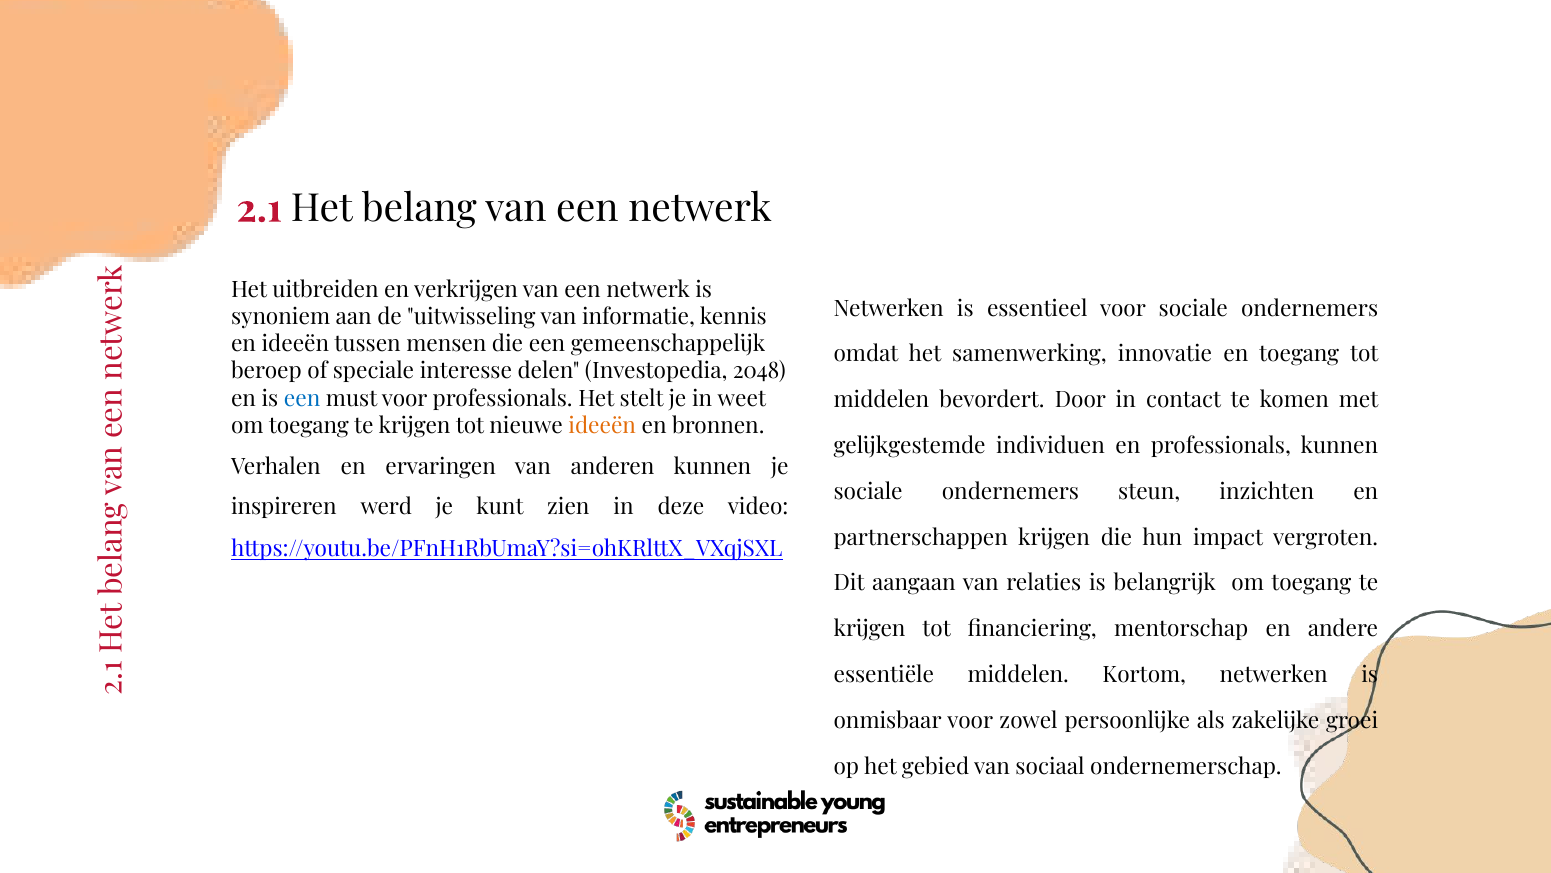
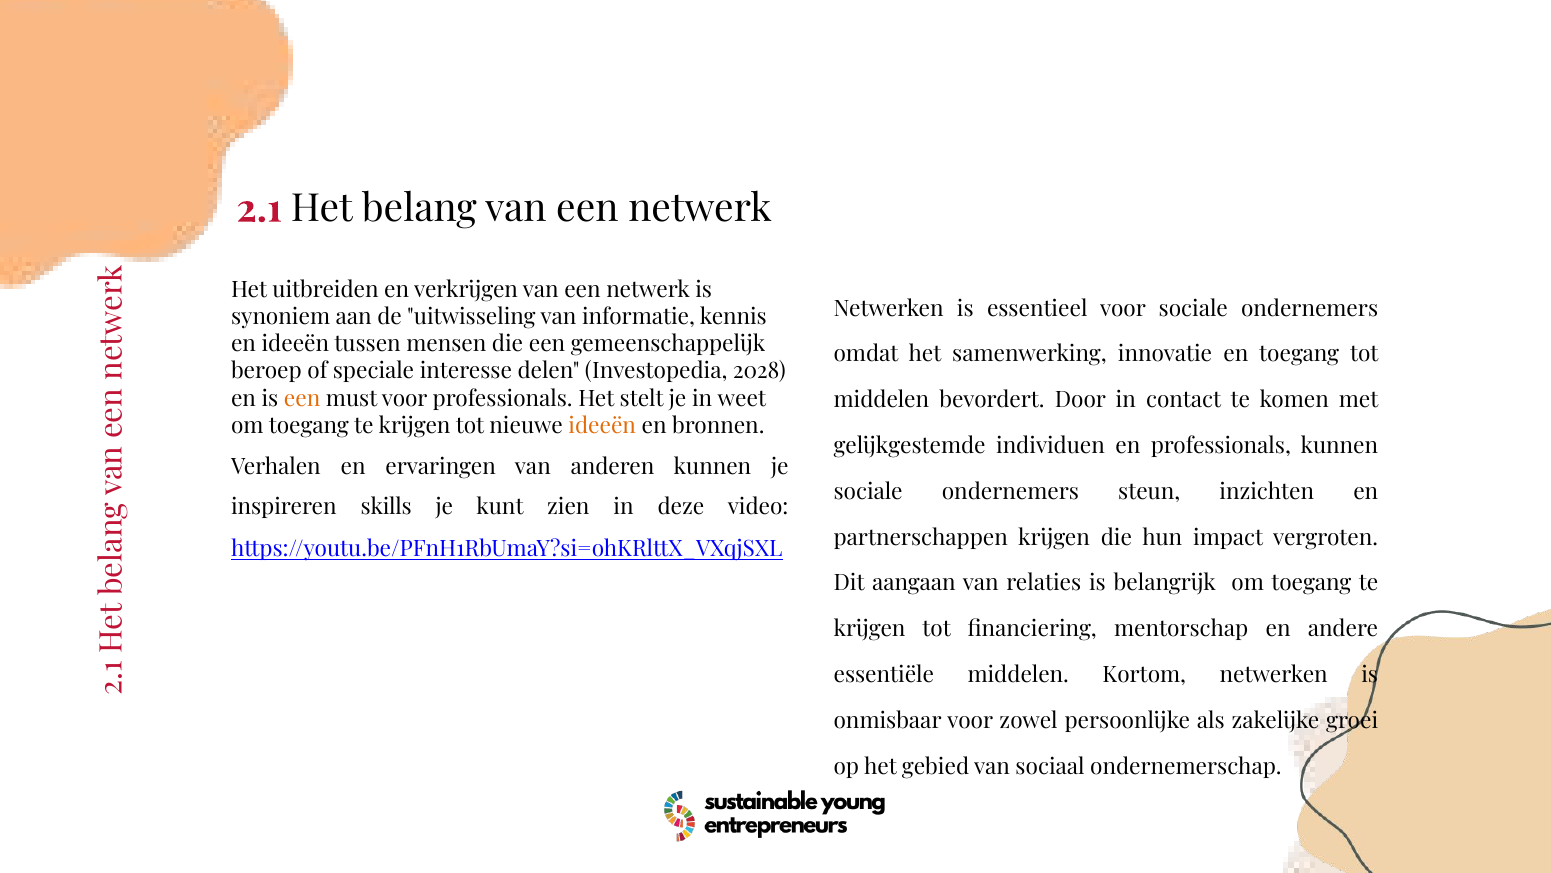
2048: 2048 -> 2028
een at (302, 398) colour: blue -> orange
werd: werd -> skills
